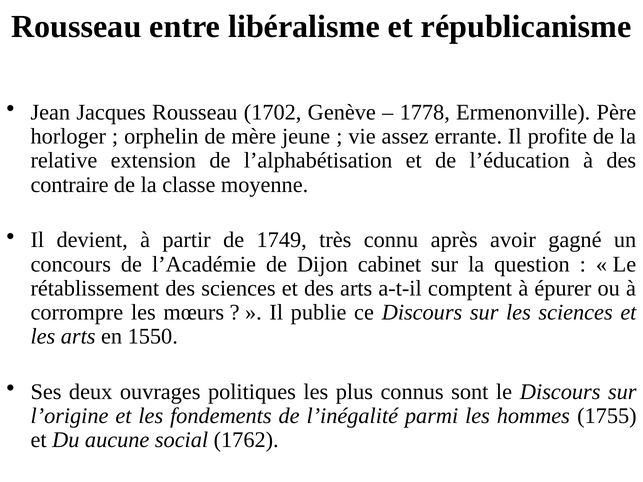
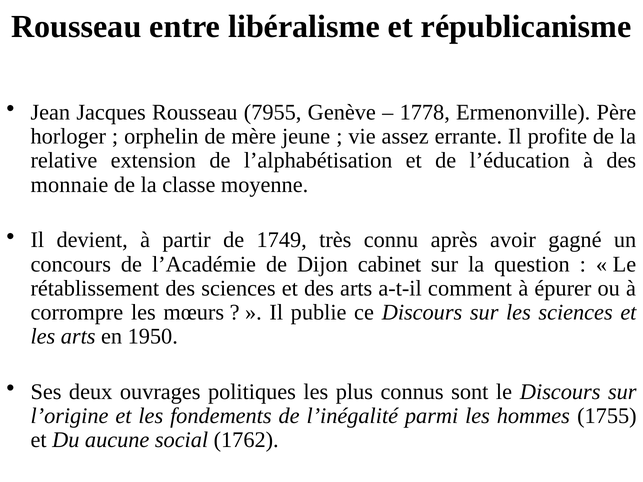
1702: 1702 -> 7955
contraire: contraire -> monnaie
comptent: comptent -> comment
1550: 1550 -> 1950
